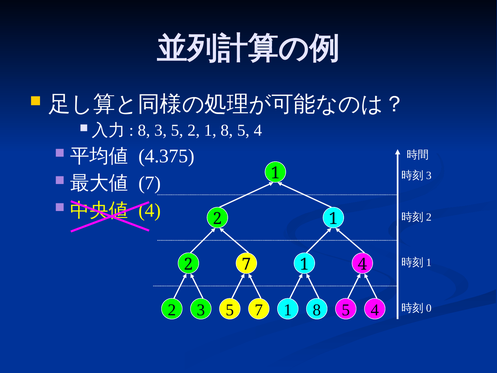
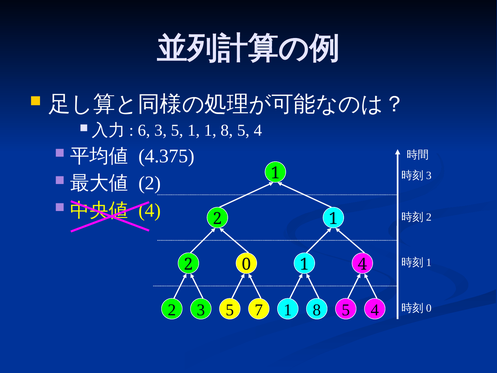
8 at (144, 130): 8 -> 6
3 5 2: 2 -> 1
7 at (150, 183): 7 -> 2
2 7: 7 -> 0
